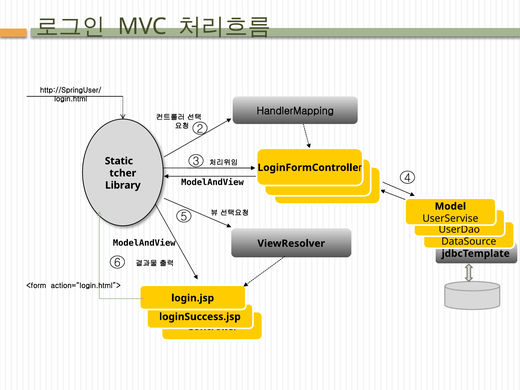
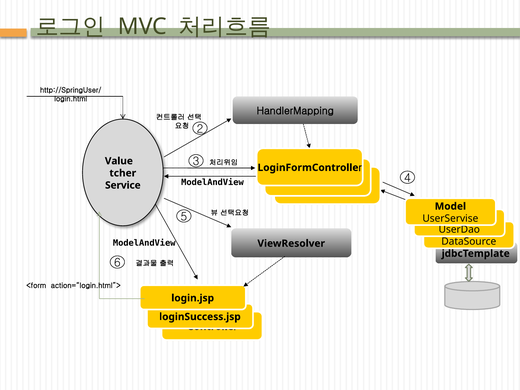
Static: Static -> Value
Library: Library -> Service
